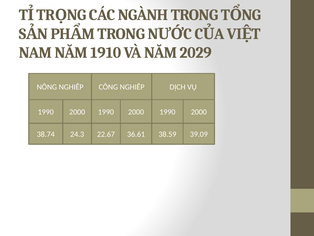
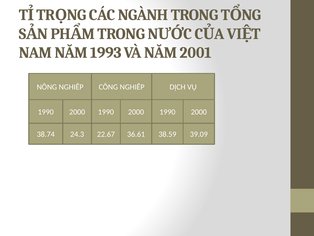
1910: 1910 -> 1993
2029: 2029 -> 2001
